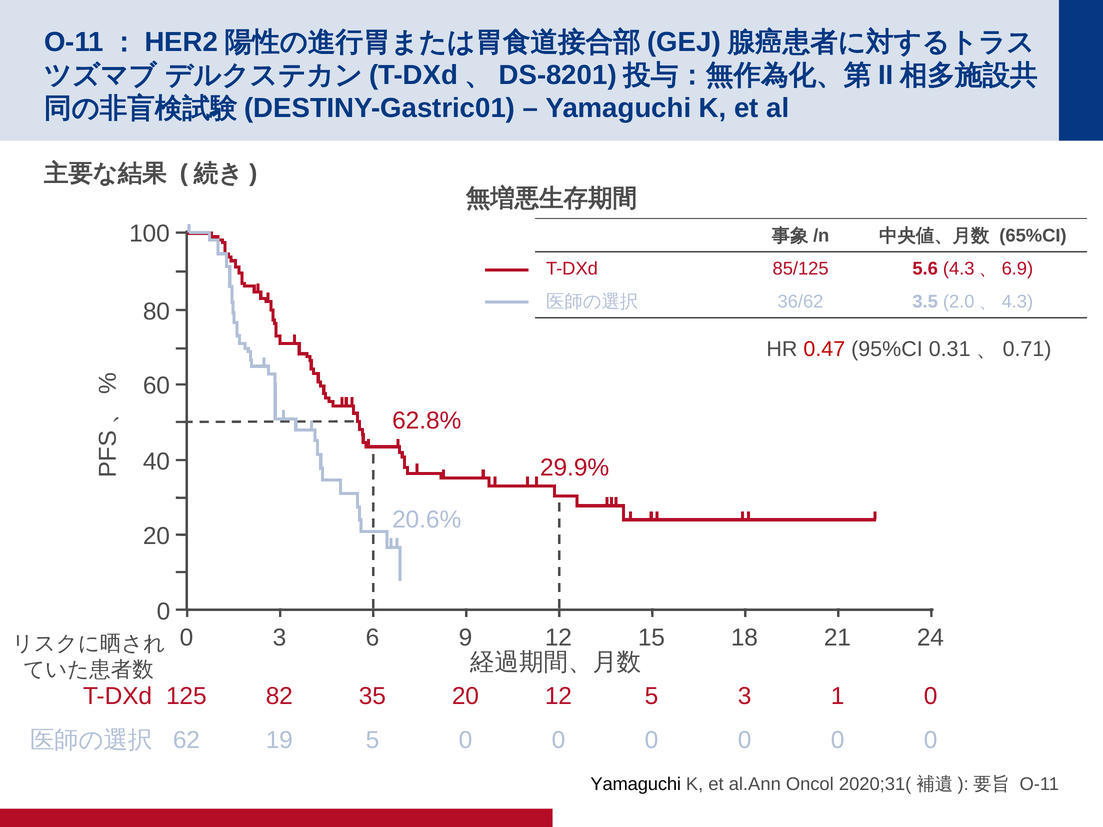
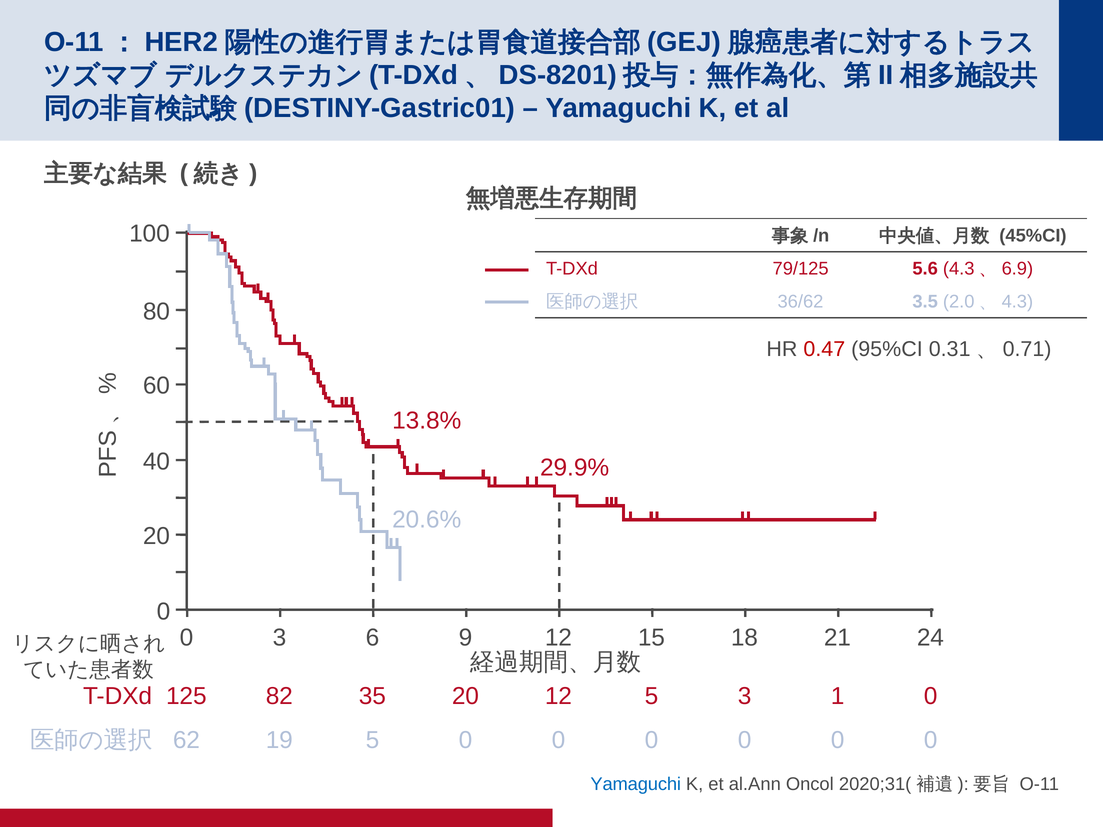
65%CI: 65%CI -> 45%CI
85/125: 85/125 -> 79/125
62.8%: 62.8% -> 13.8%
Yamaguchi at (636, 784) colour: black -> blue
